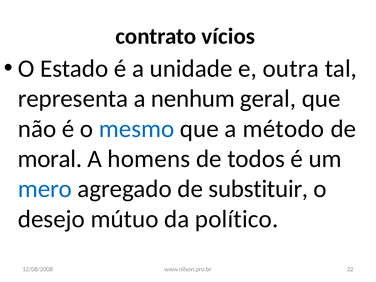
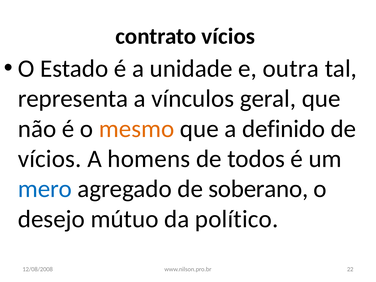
nenhum: nenhum -> vínculos
mesmo colour: blue -> orange
método: método -> definido
moral at (50, 159): moral -> vícios
substituir: substituir -> soberano
